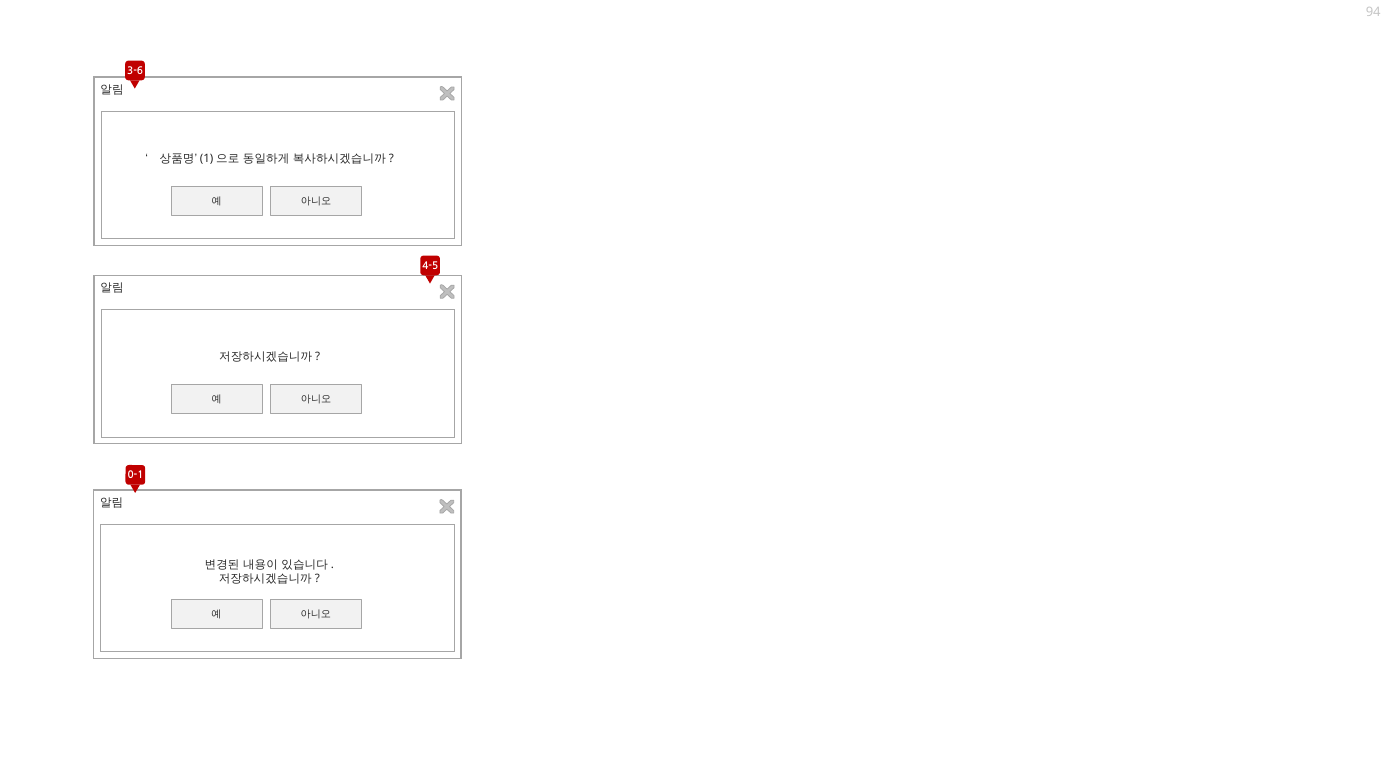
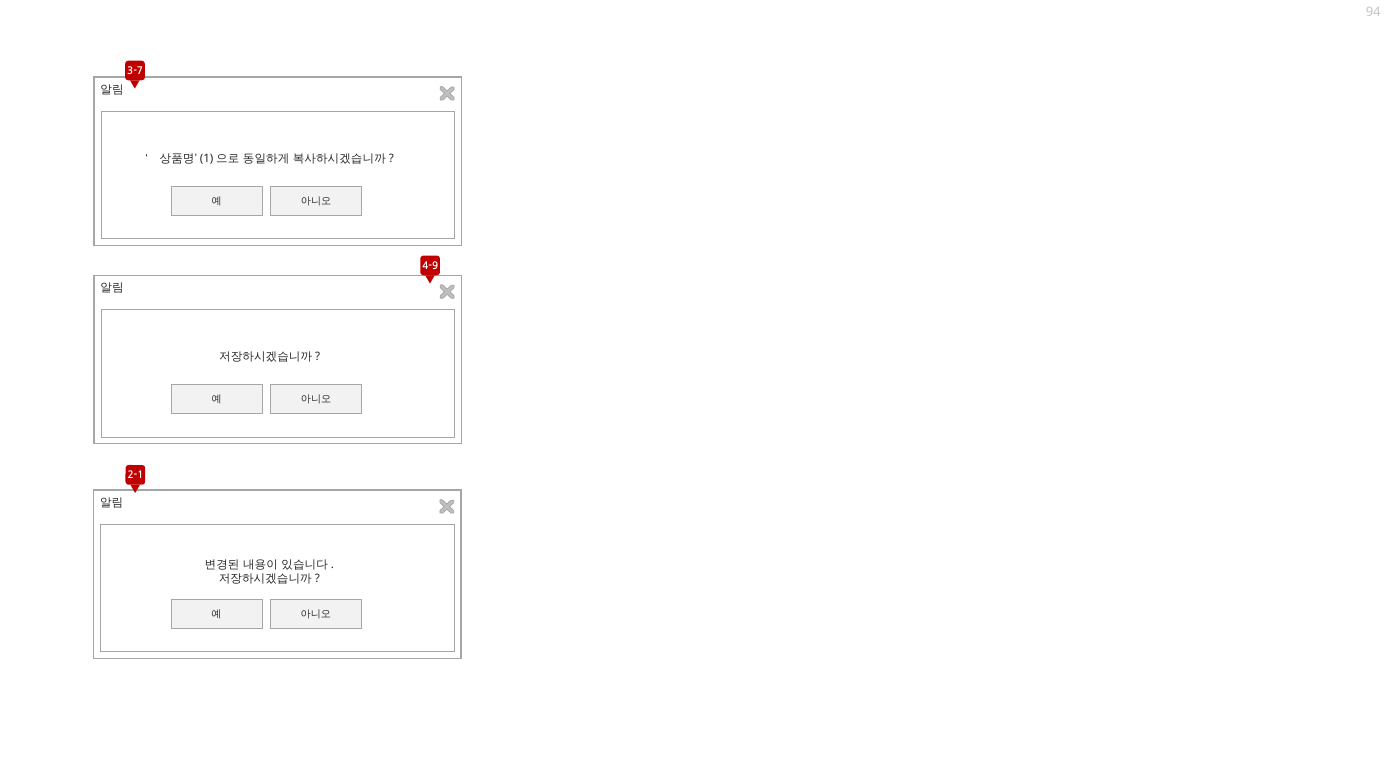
3-6: 3-6 -> 3-7
4-5: 4-5 -> 4-9
0-1: 0-1 -> 2-1
